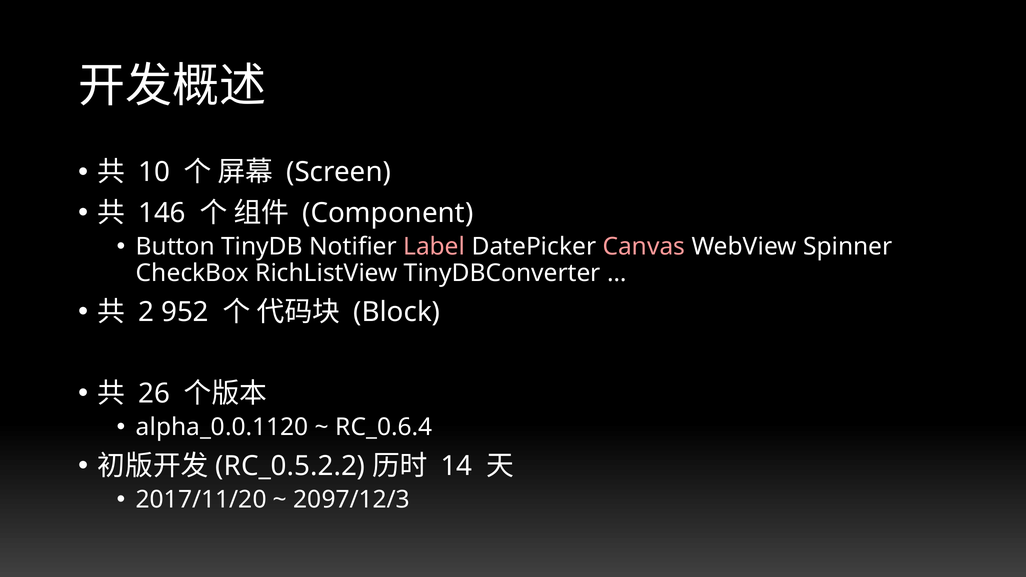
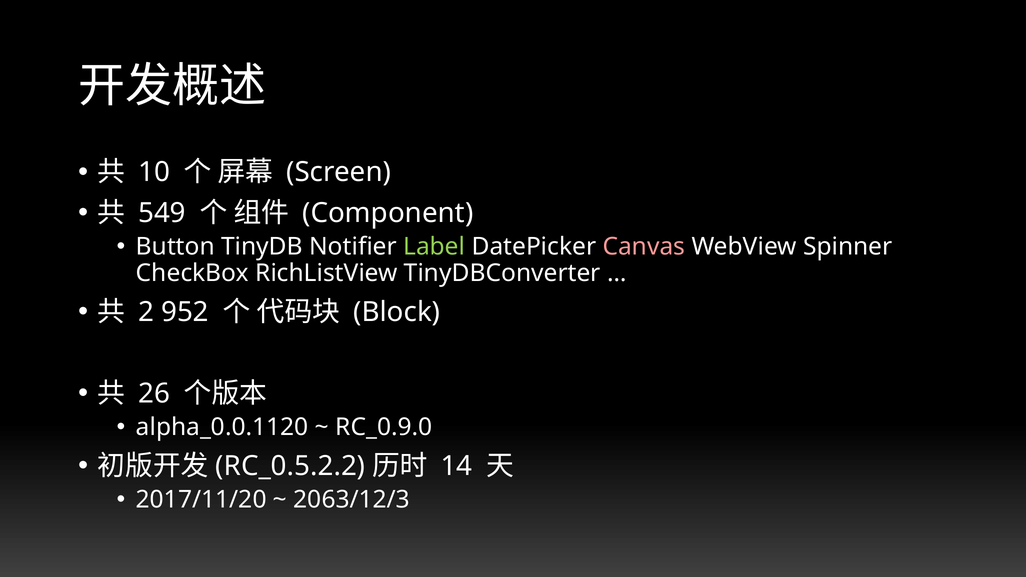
146: 146 -> 549
Label colour: pink -> light green
RC_0.6.4: RC_0.6.4 -> RC_0.9.0
2097/12/3: 2097/12/3 -> 2063/12/3
